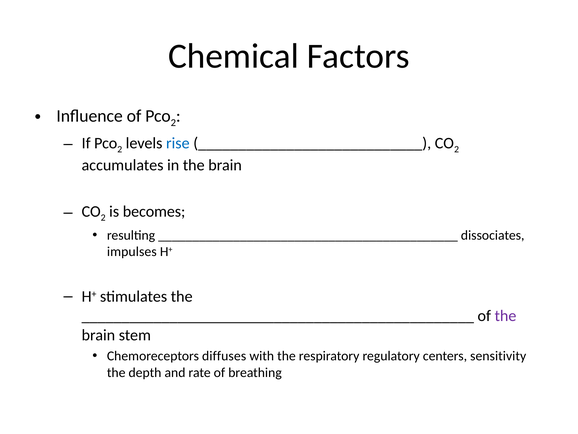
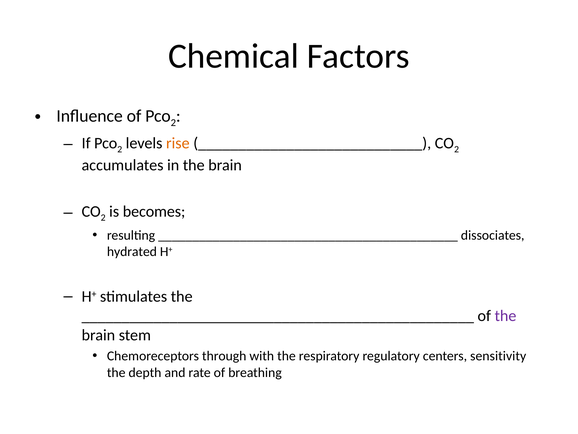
rise colour: blue -> orange
impulses: impulses -> hydrated
diffuses: diffuses -> through
